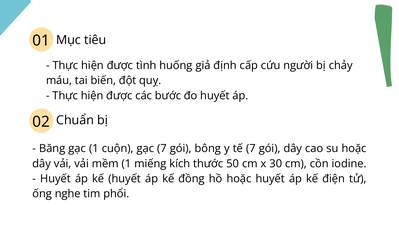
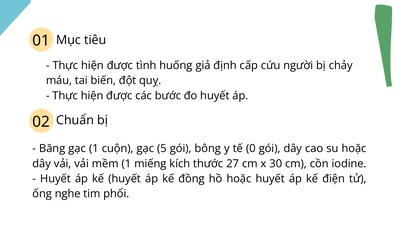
gạc 7: 7 -> 5
tế 7: 7 -> 0
50: 50 -> 27
